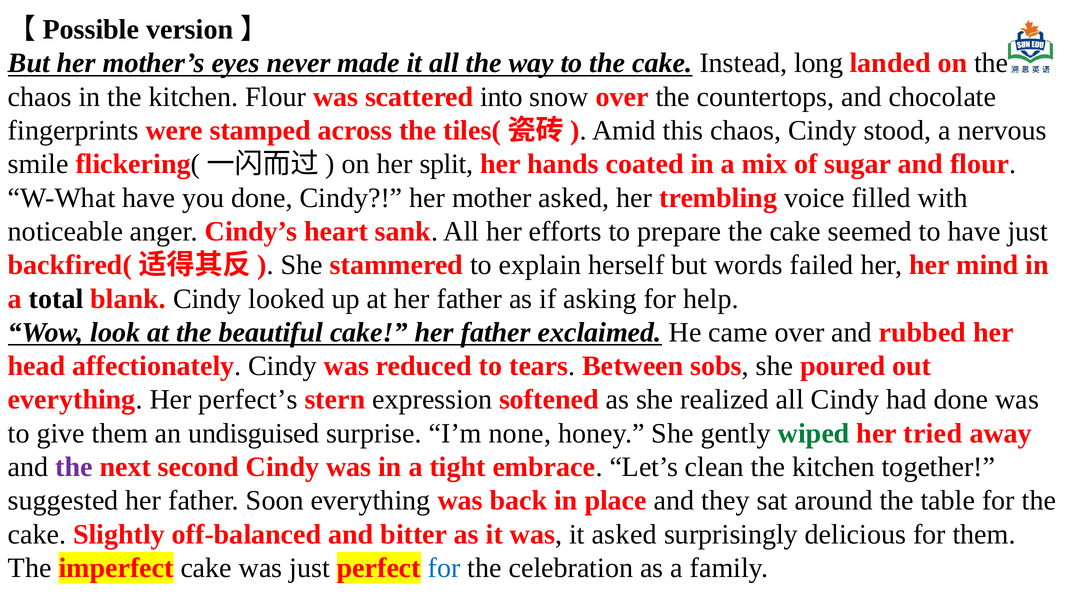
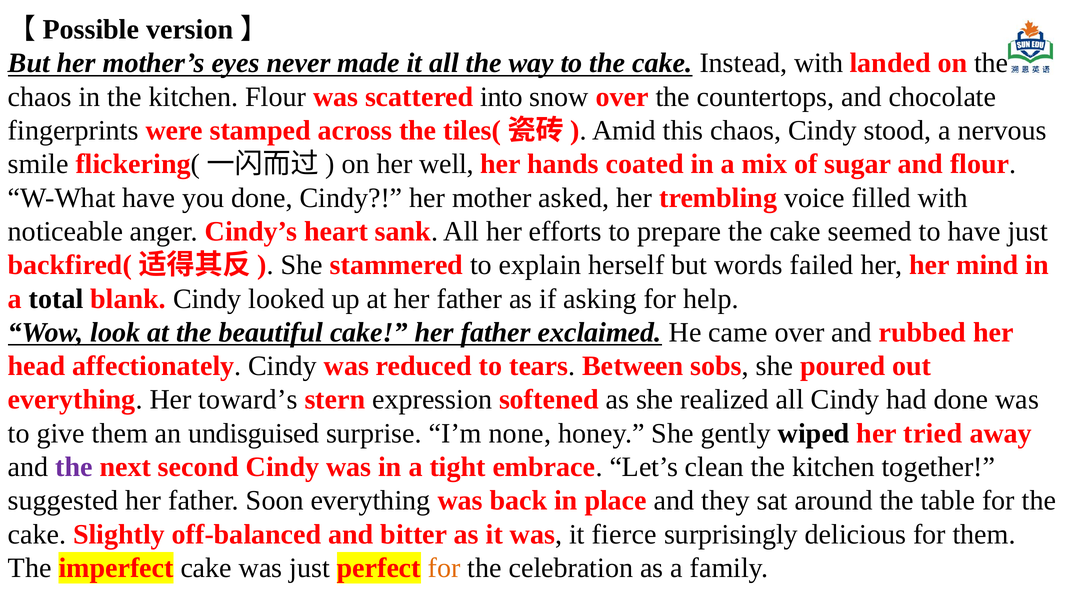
Instead long: long -> with
split: split -> well
perfect’s: perfect’s -> toward’s
wiped colour: green -> black
it asked: asked -> fierce
for at (444, 568) colour: blue -> orange
